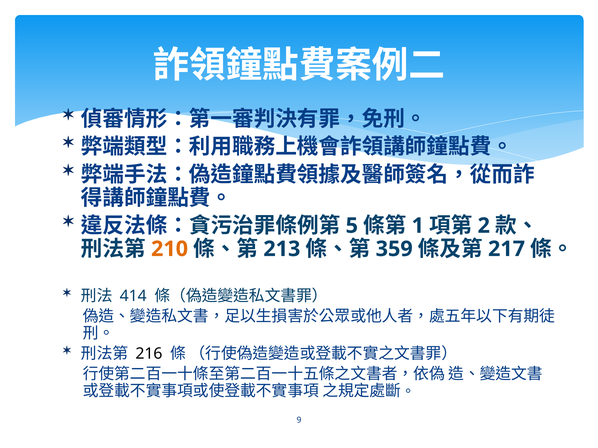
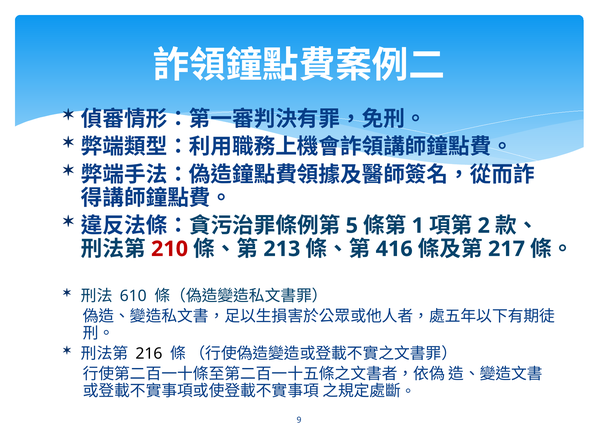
210 colour: orange -> red
359: 359 -> 416
414: 414 -> 610
